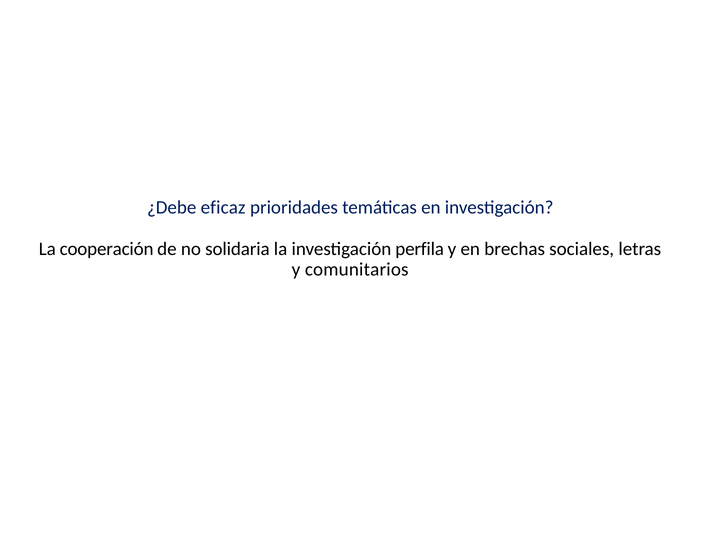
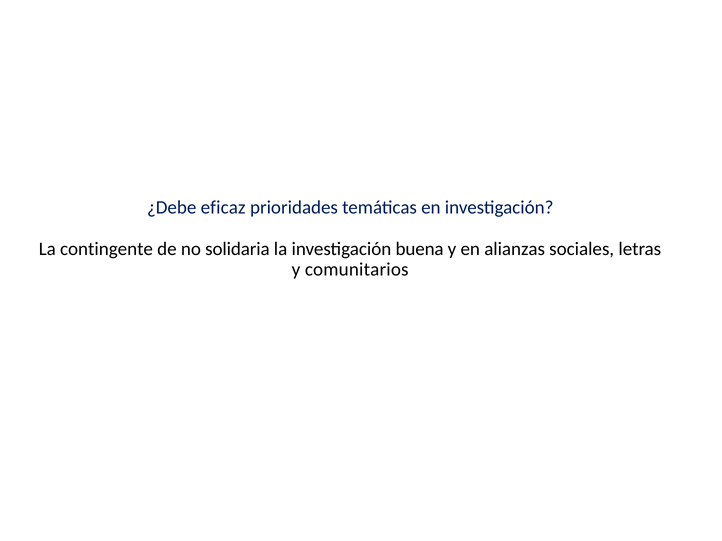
cooperación: cooperación -> contingente
perfila: perfila -> buena
brechas: brechas -> alianzas
